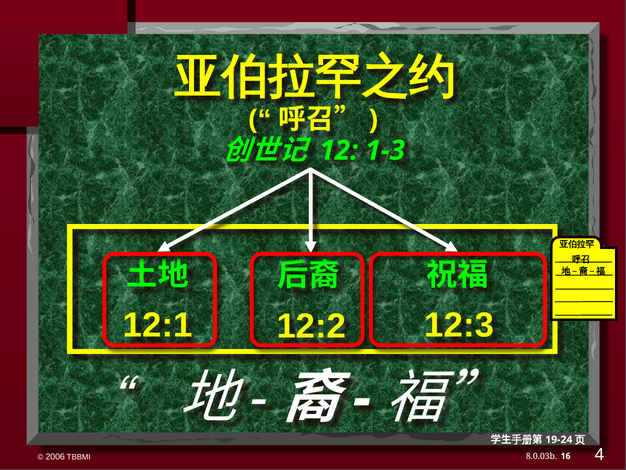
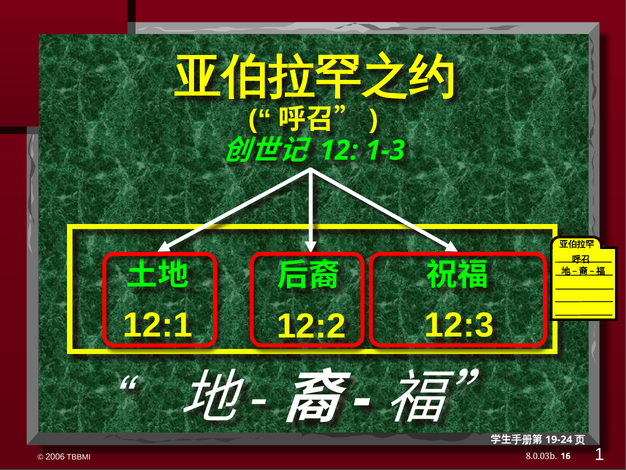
4: 4 -> 1
